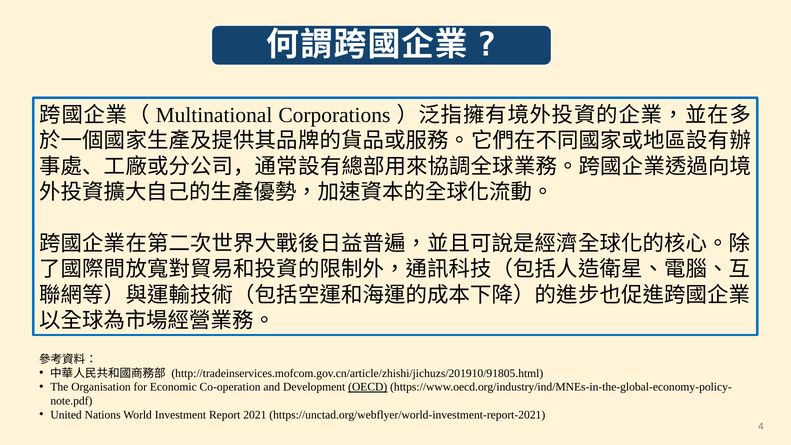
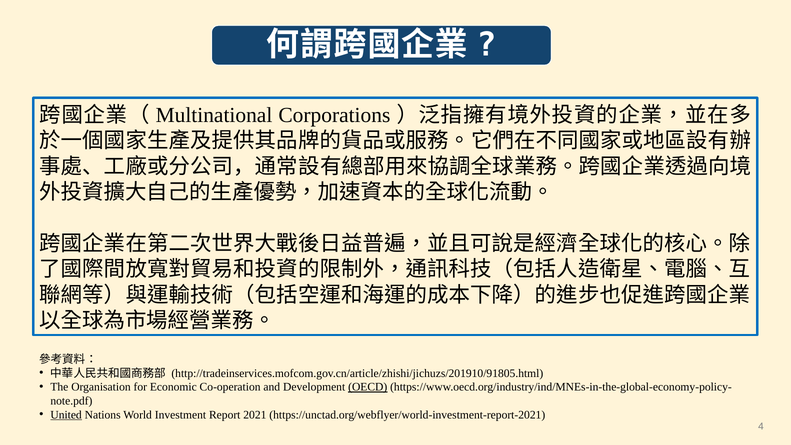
United underline: none -> present
